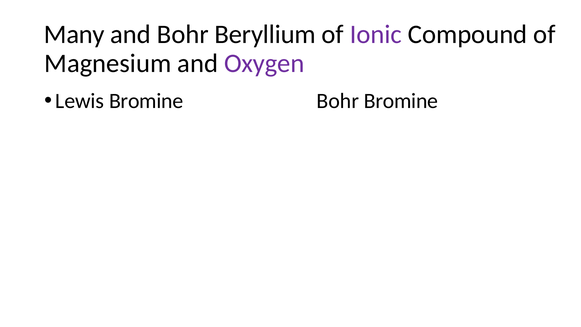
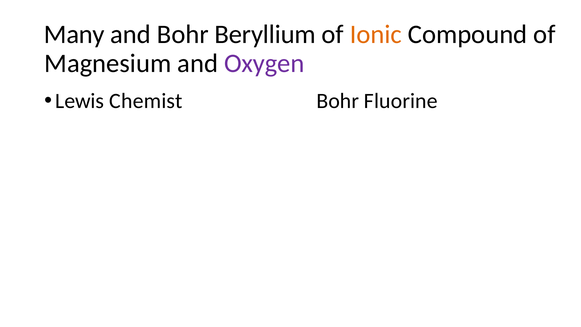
Ionic colour: purple -> orange
Lewis Bromine: Bromine -> Chemist
Bohr Bromine: Bromine -> Fluorine
